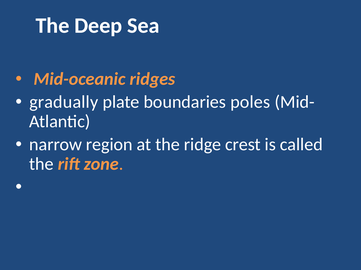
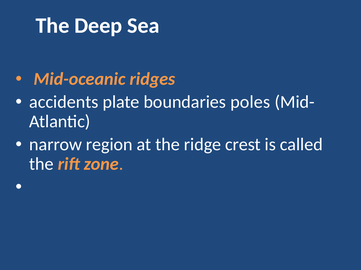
gradually: gradually -> accidents
